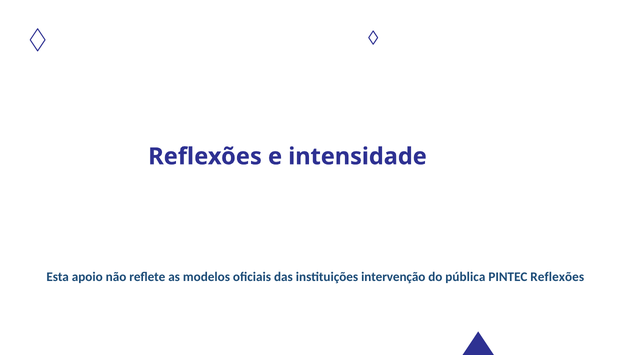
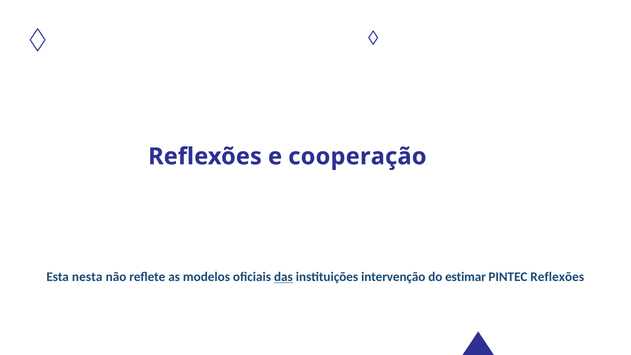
intensidade: intensidade -> cooperação
apoio: apoio -> nesta
das underline: none -> present
pública: pública -> estimar
